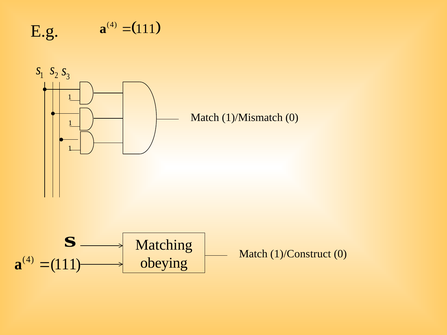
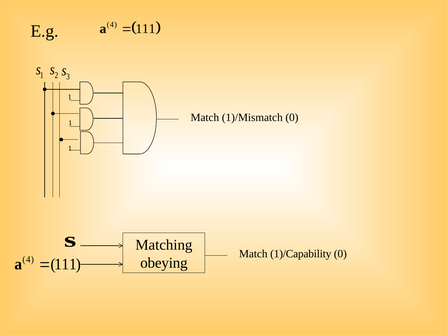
1)/Construct: 1)/Construct -> 1)/Capability
